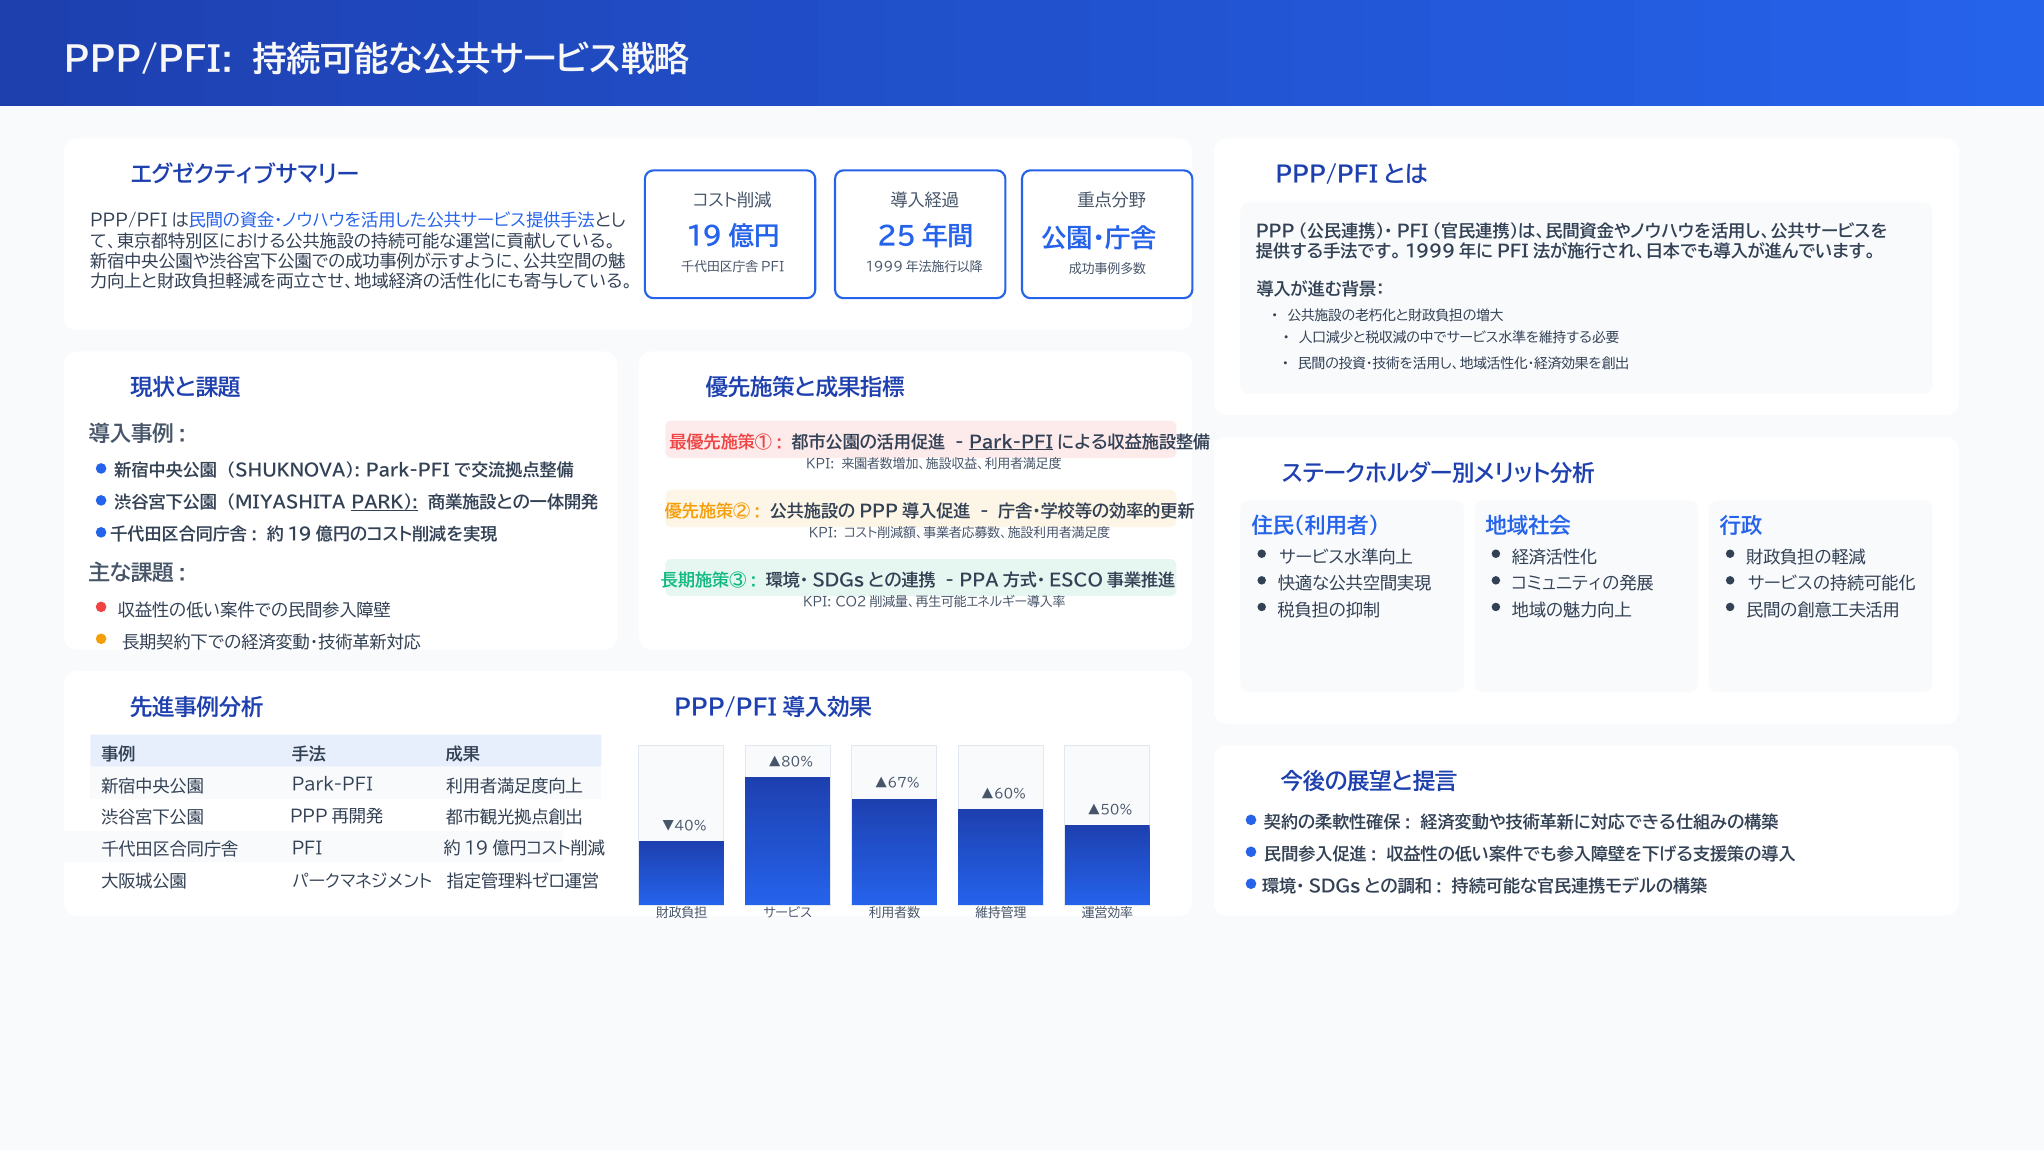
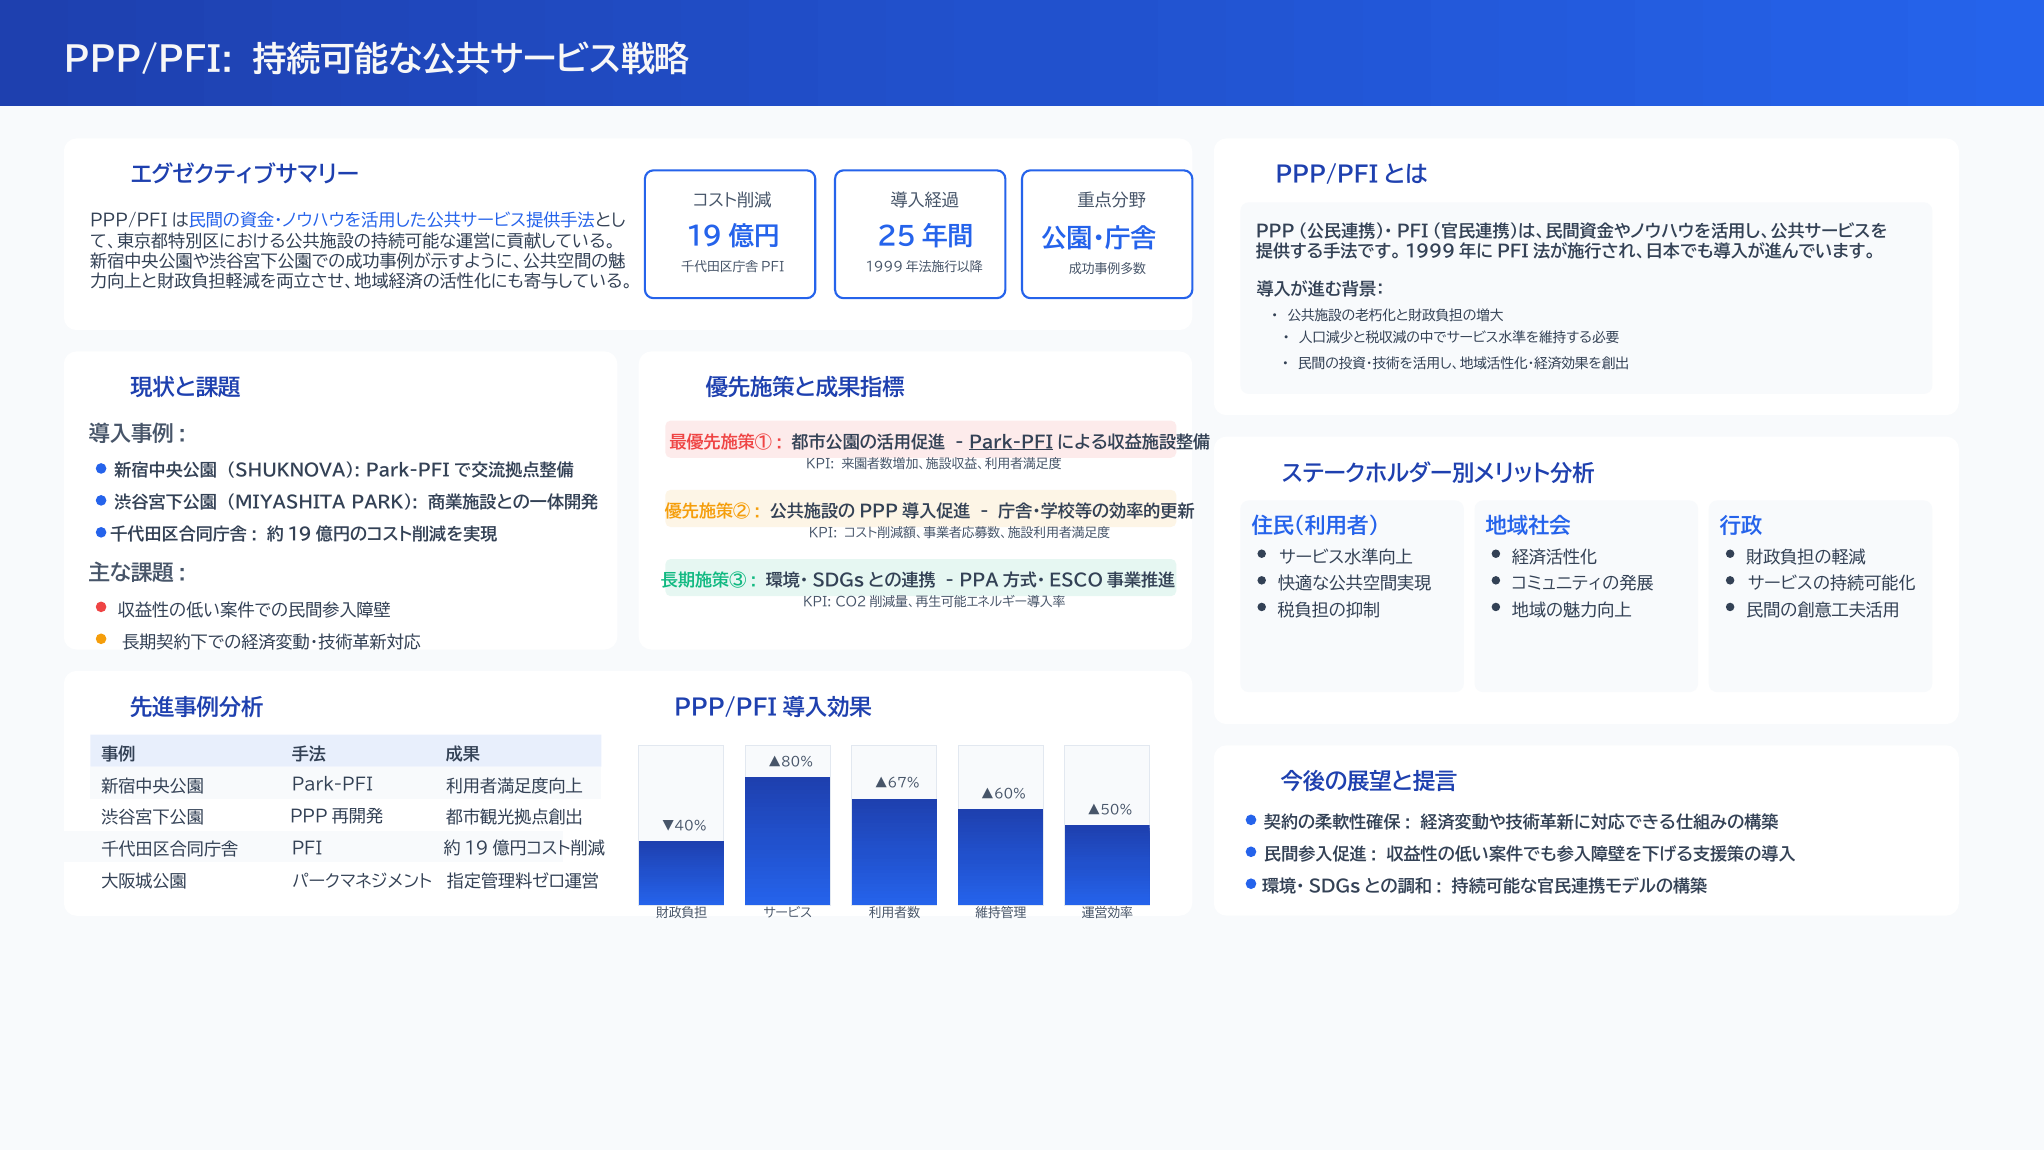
PARK underline: present -> none
